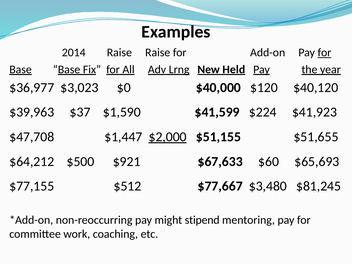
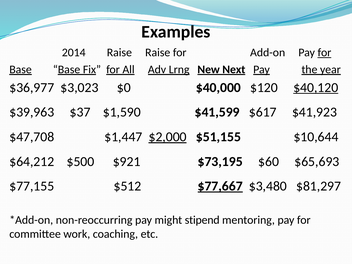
Held: Held -> Next
$40,120 underline: none -> present
$224: $224 -> $617
$51,655: $51,655 -> $10,644
$67,633: $67,633 -> $73,195
$77,667 underline: none -> present
$81,245: $81,245 -> $81,297
